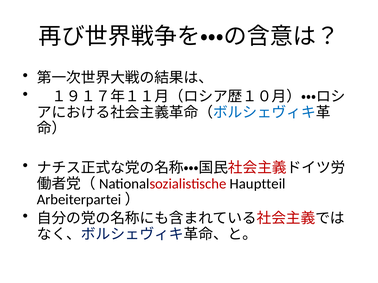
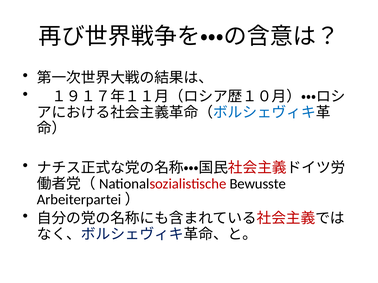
Hauptteil: Hauptteil -> Bewusste
